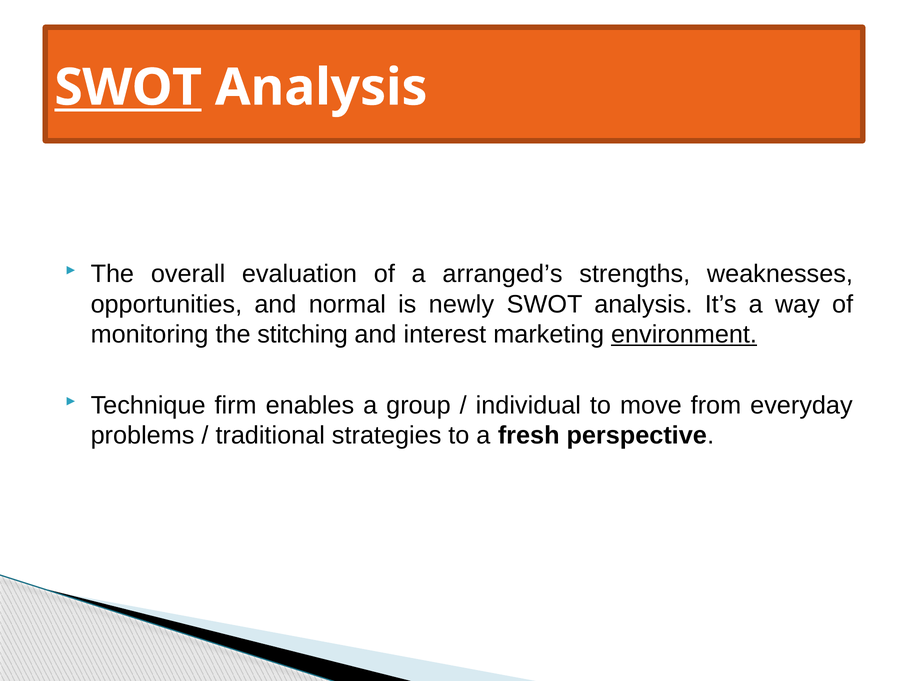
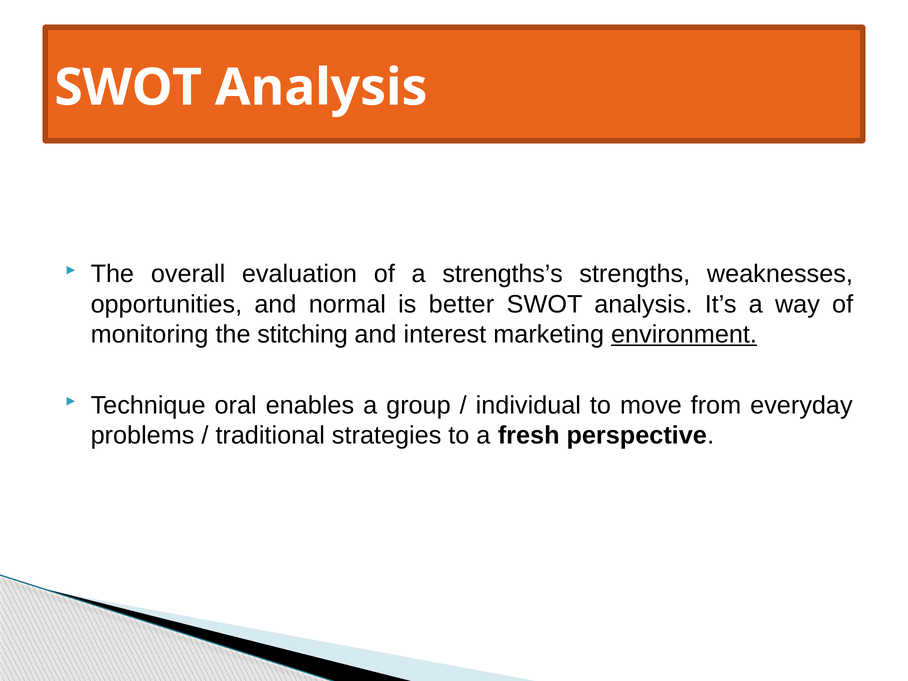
SWOT at (128, 88) underline: present -> none
arranged’s: arranged’s -> strengths’s
newly: newly -> better
firm: firm -> oral
